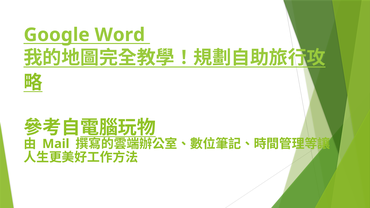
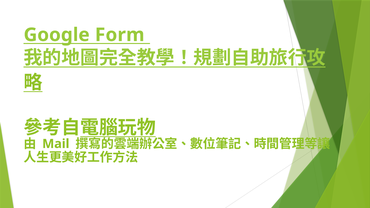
Word: Word -> Form
